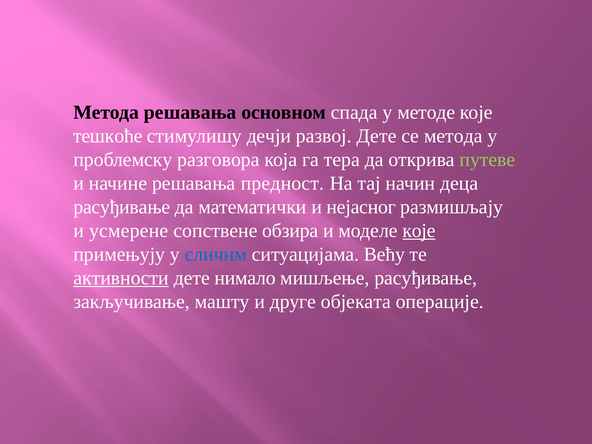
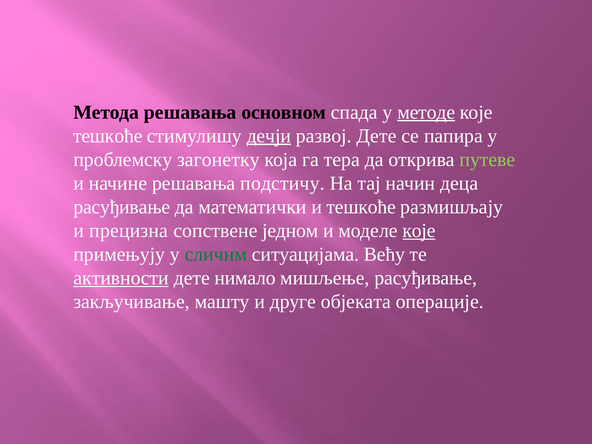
методе underline: none -> present
дечји underline: none -> present
се метода: метода -> папира
разговора: разговора -> загонетку
предност: предност -> подстичу
и нејасног: нејасног -> тешкоће
усмерене: усмерене -> прецизна
обзира: обзира -> једном
сличнм colour: blue -> green
